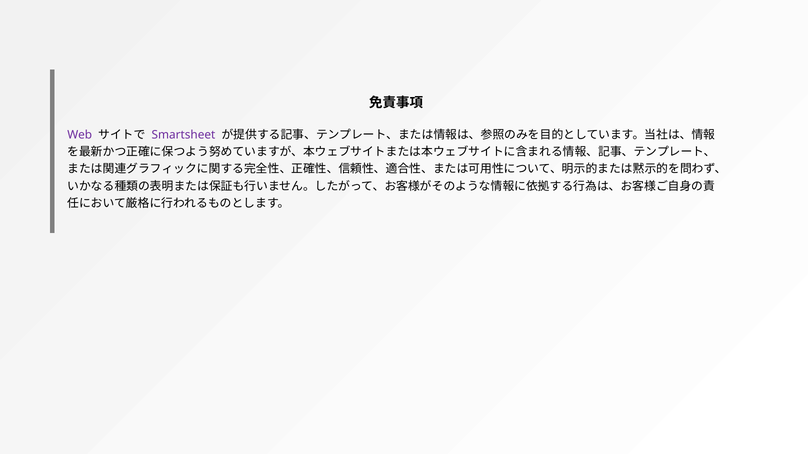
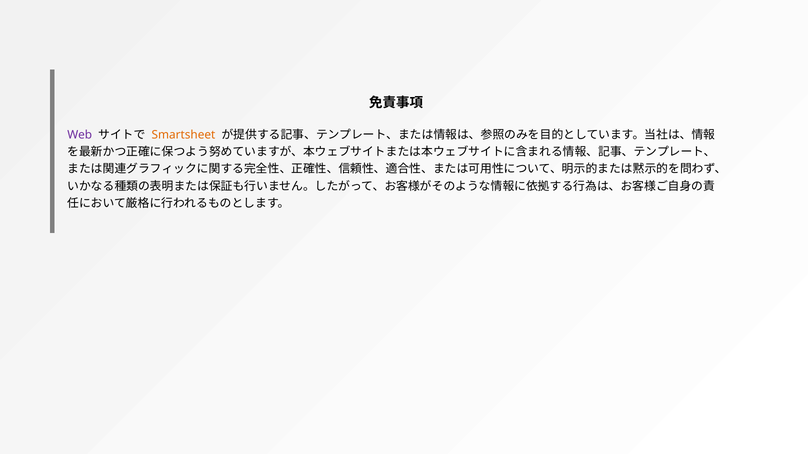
Smartsheet colour: purple -> orange
